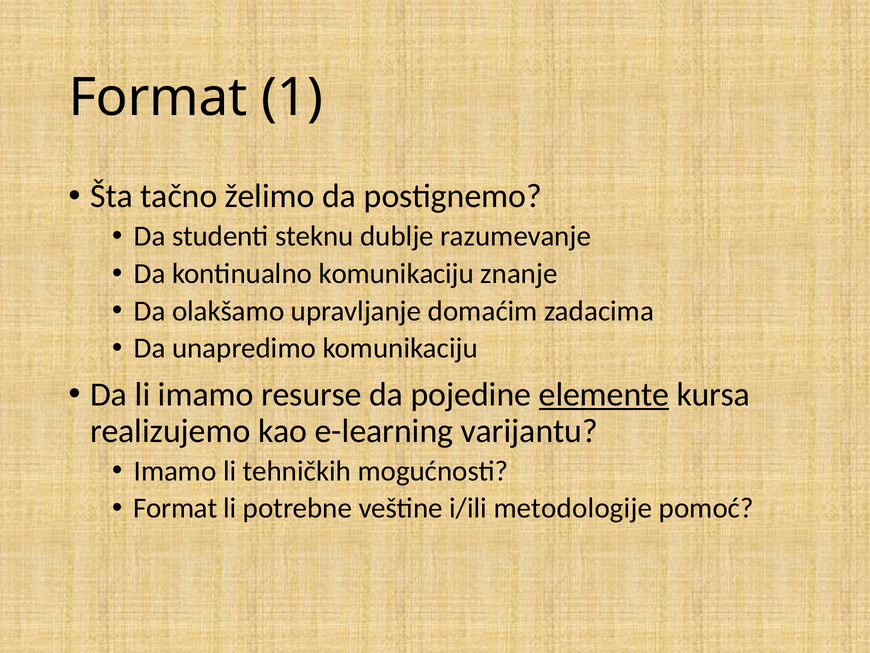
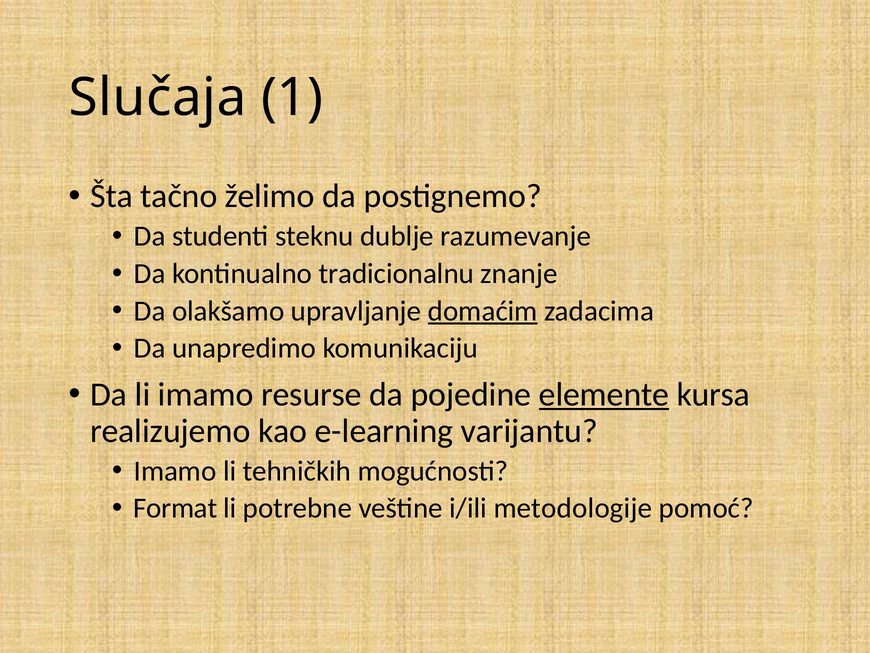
Format at (158, 97): Format -> Slučaja
kontinualno komunikaciju: komunikaciju -> tradicionalnu
domaćim underline: none -> present
